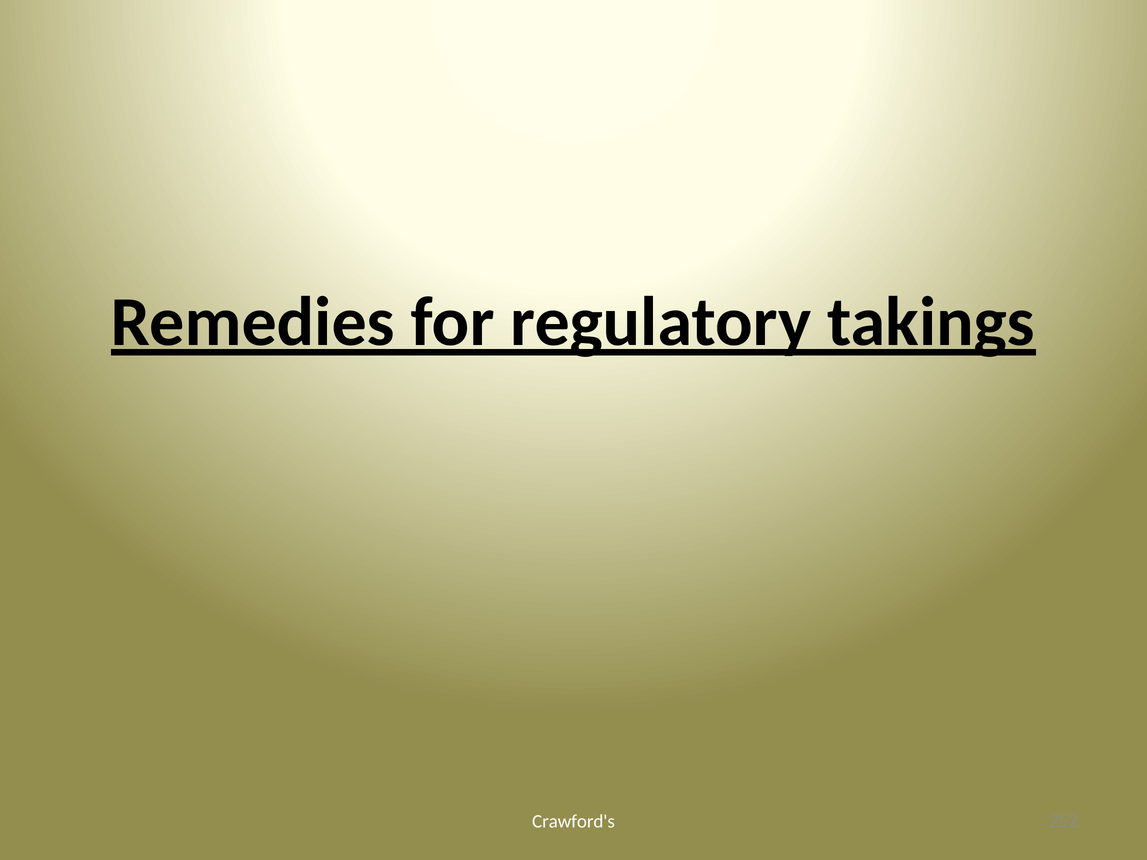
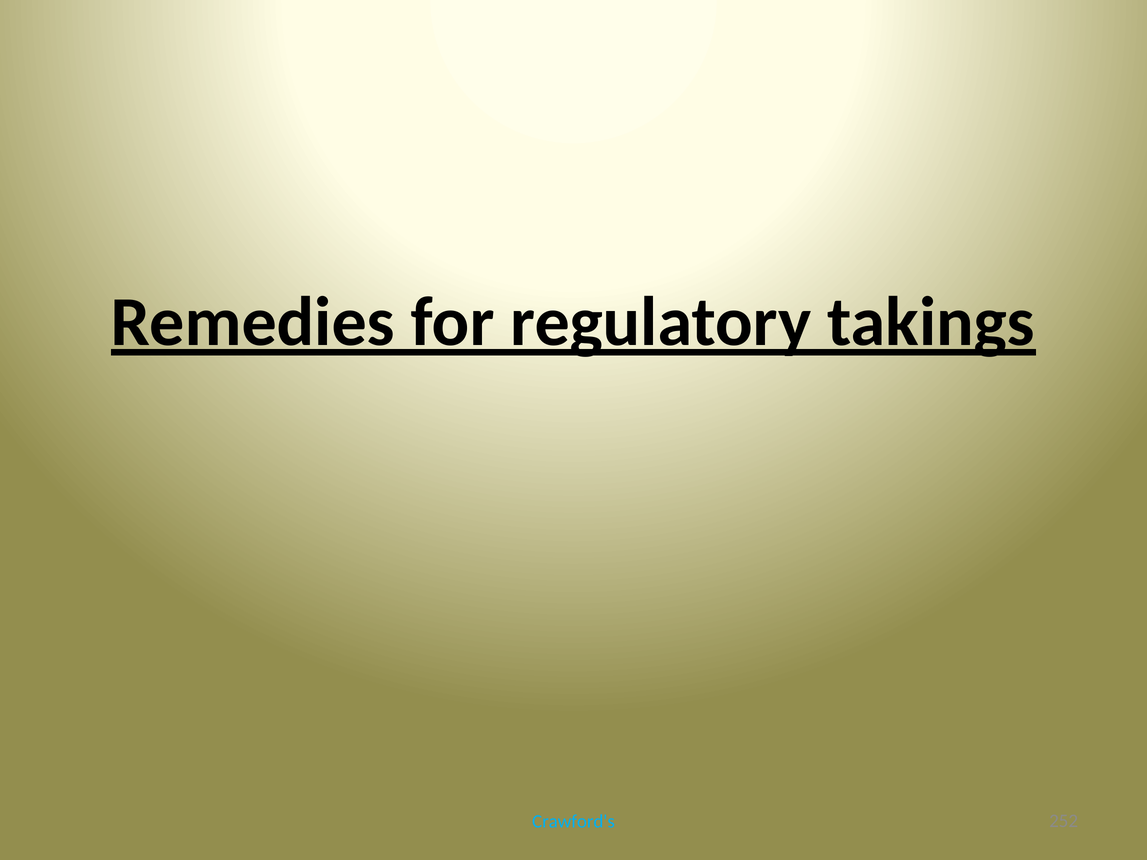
Crawford's colour: white -> light blue
